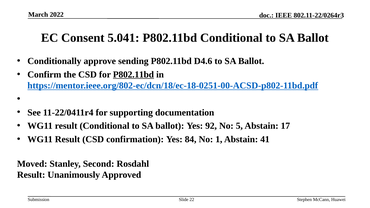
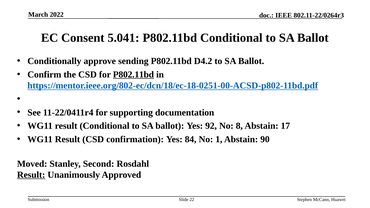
D4.6: D4.6 -> D4.2
5: 5 -> 8
41: 41 -> 90
Result at (31, 175) underline: none -> present
